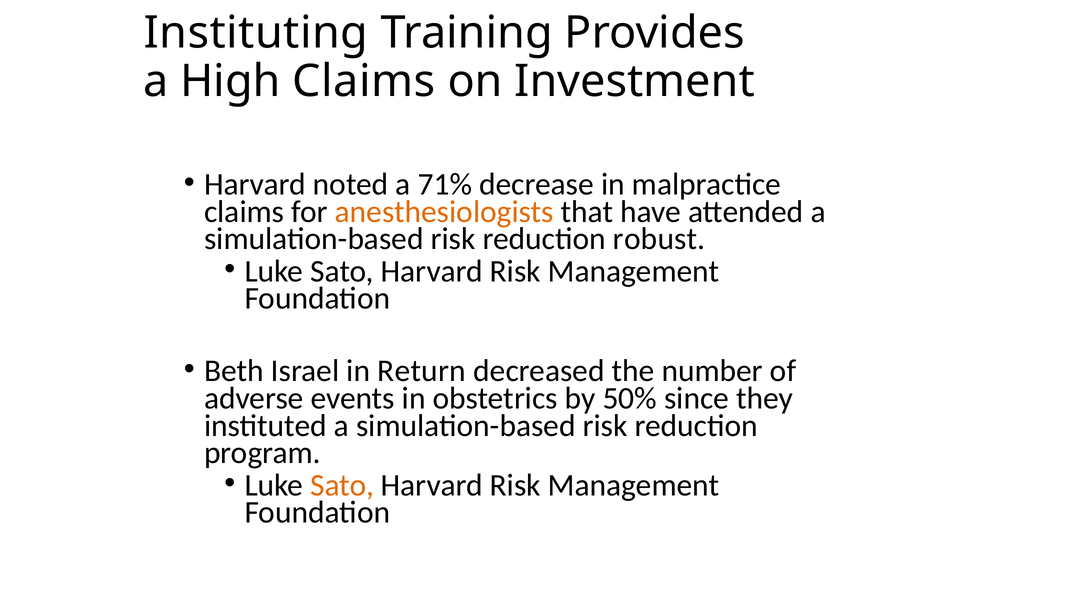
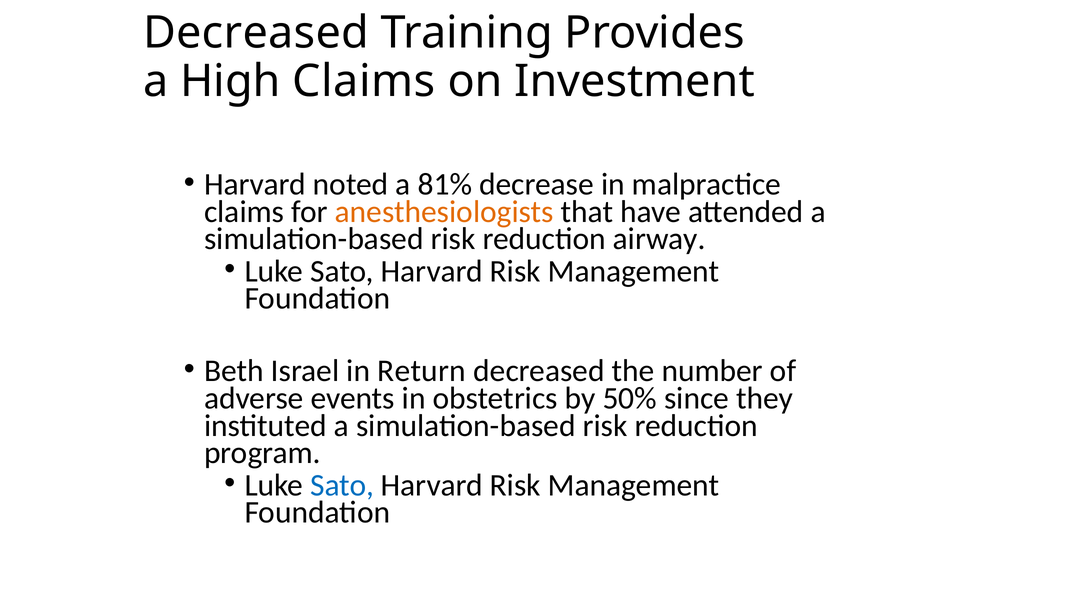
Instituting at (256, 33): Instituting -> Decreased
71%: 71% -> 81%
robust: robust -> airway
Sato at (342, 485) colour: orange -> blue
